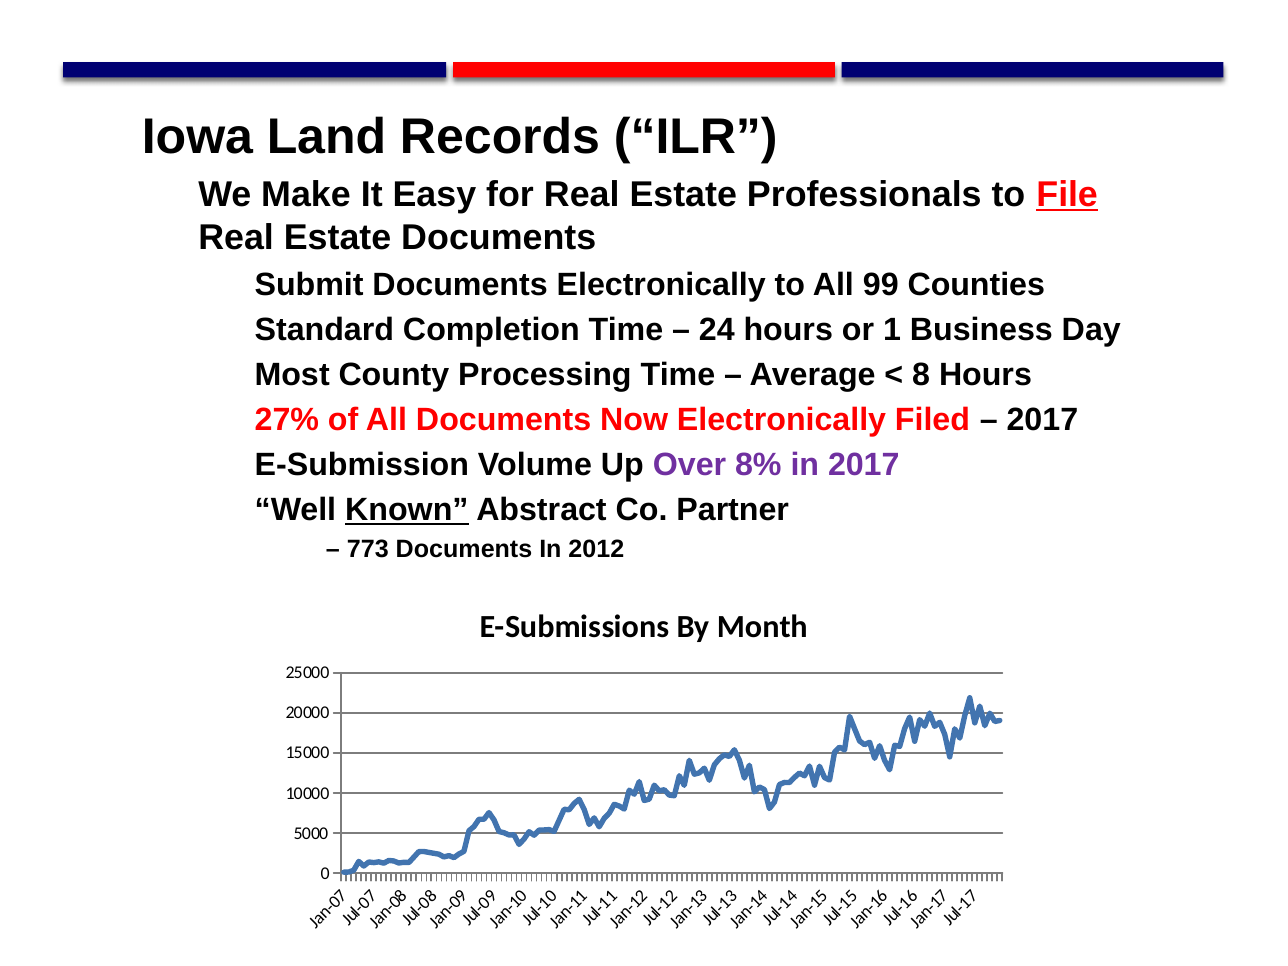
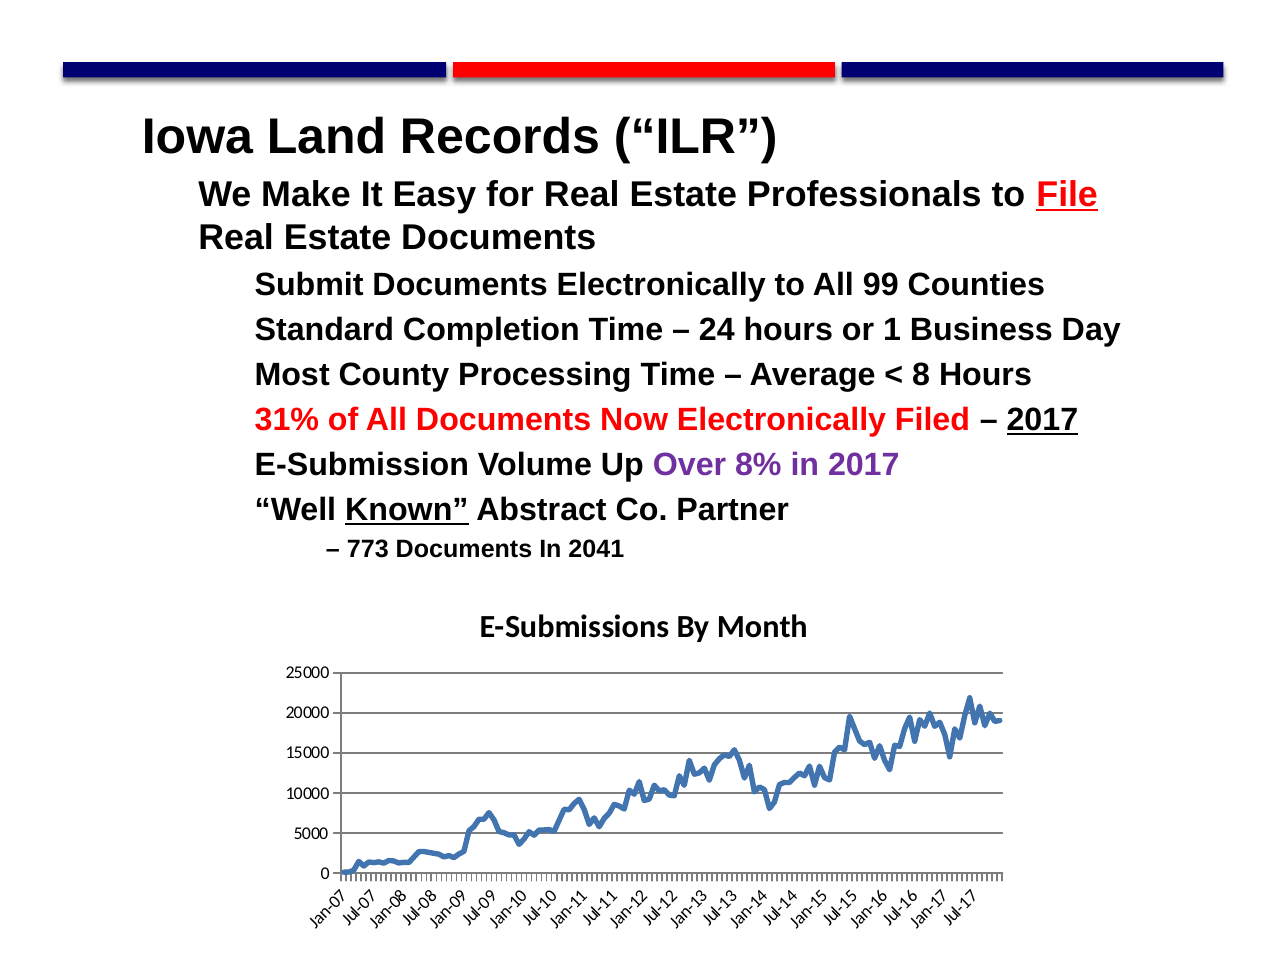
27%: 27% -> 31%
2017 at (1042, 420) underline: none -> present
2012: 2012 -> 2041
